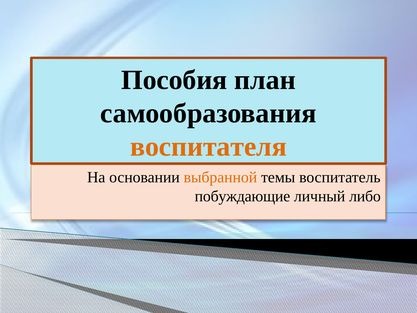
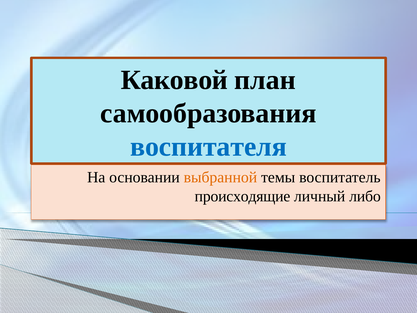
Пособия: Пособия -> Каковой
воспитателя colour: orange -> blue
побуждающие: побуждающие -> происходящие
